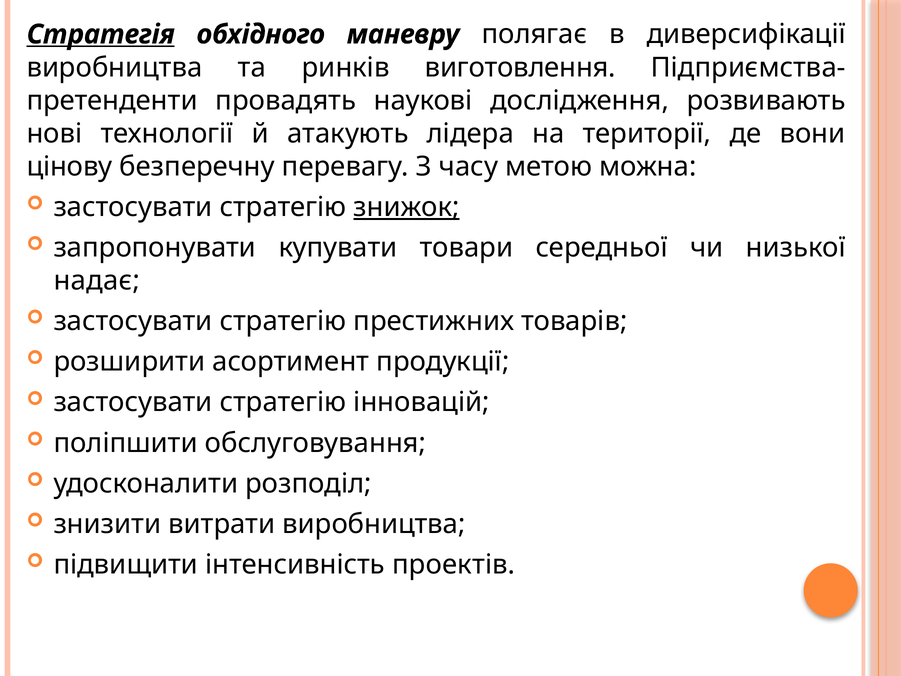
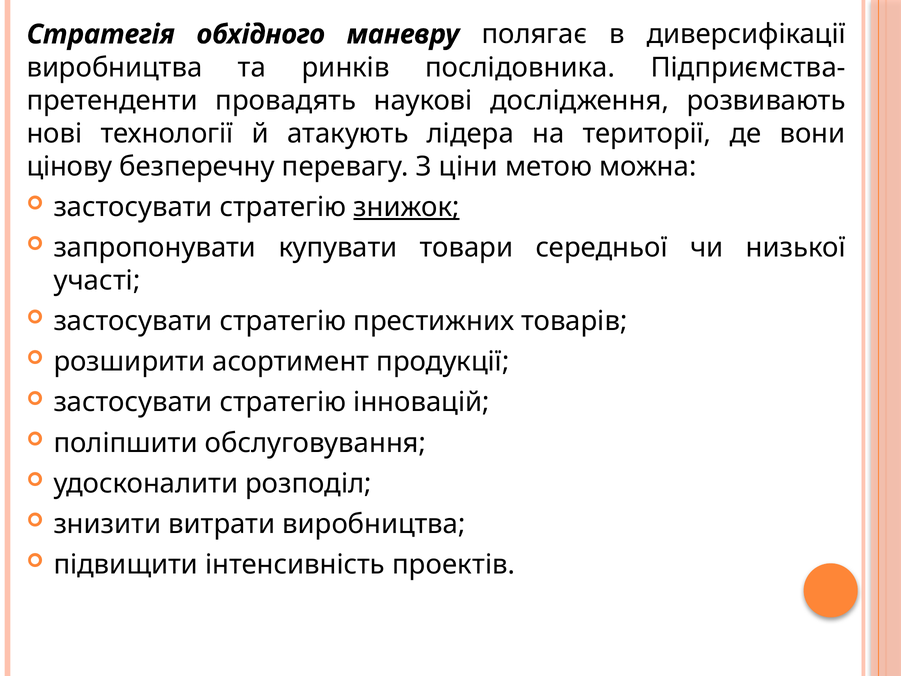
Стратегія underline: present -> none
виготовлення: виготовлення -> послідовника
часу: часу -> ціни
надає: надає -> участі
